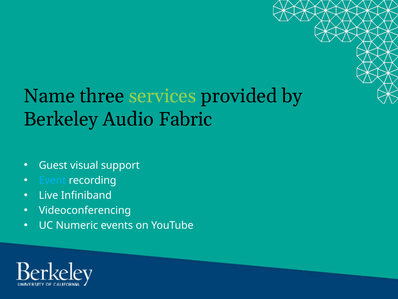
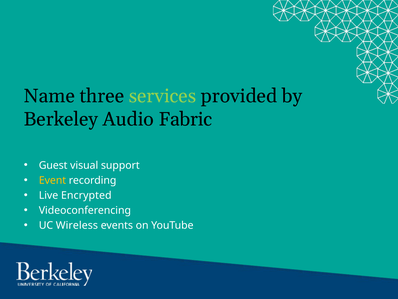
Event colour: light blue -> yellow
Infiniband: Infiniband -> Encrypted
Numeric: Numeric -> Wireless
